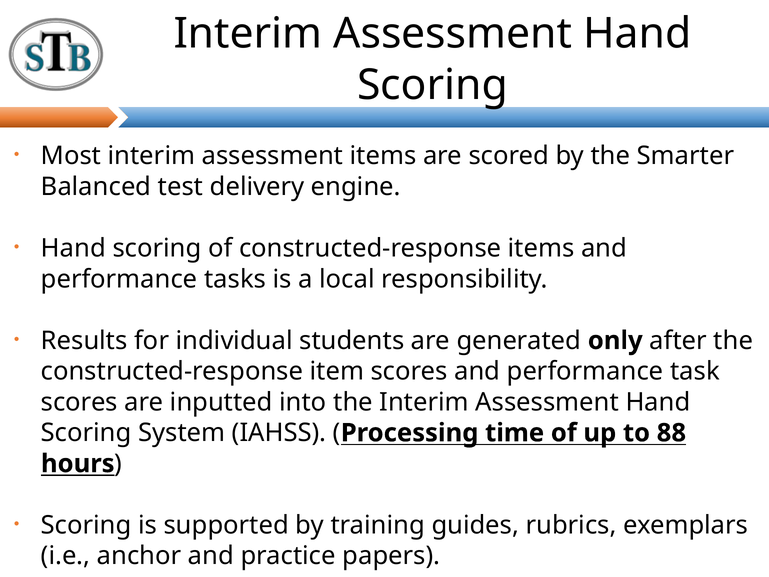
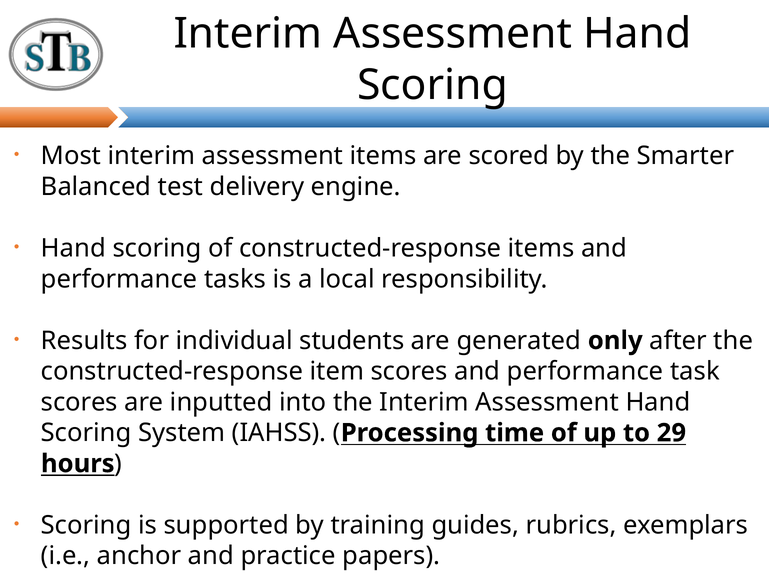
to 88: 88 -> 29
